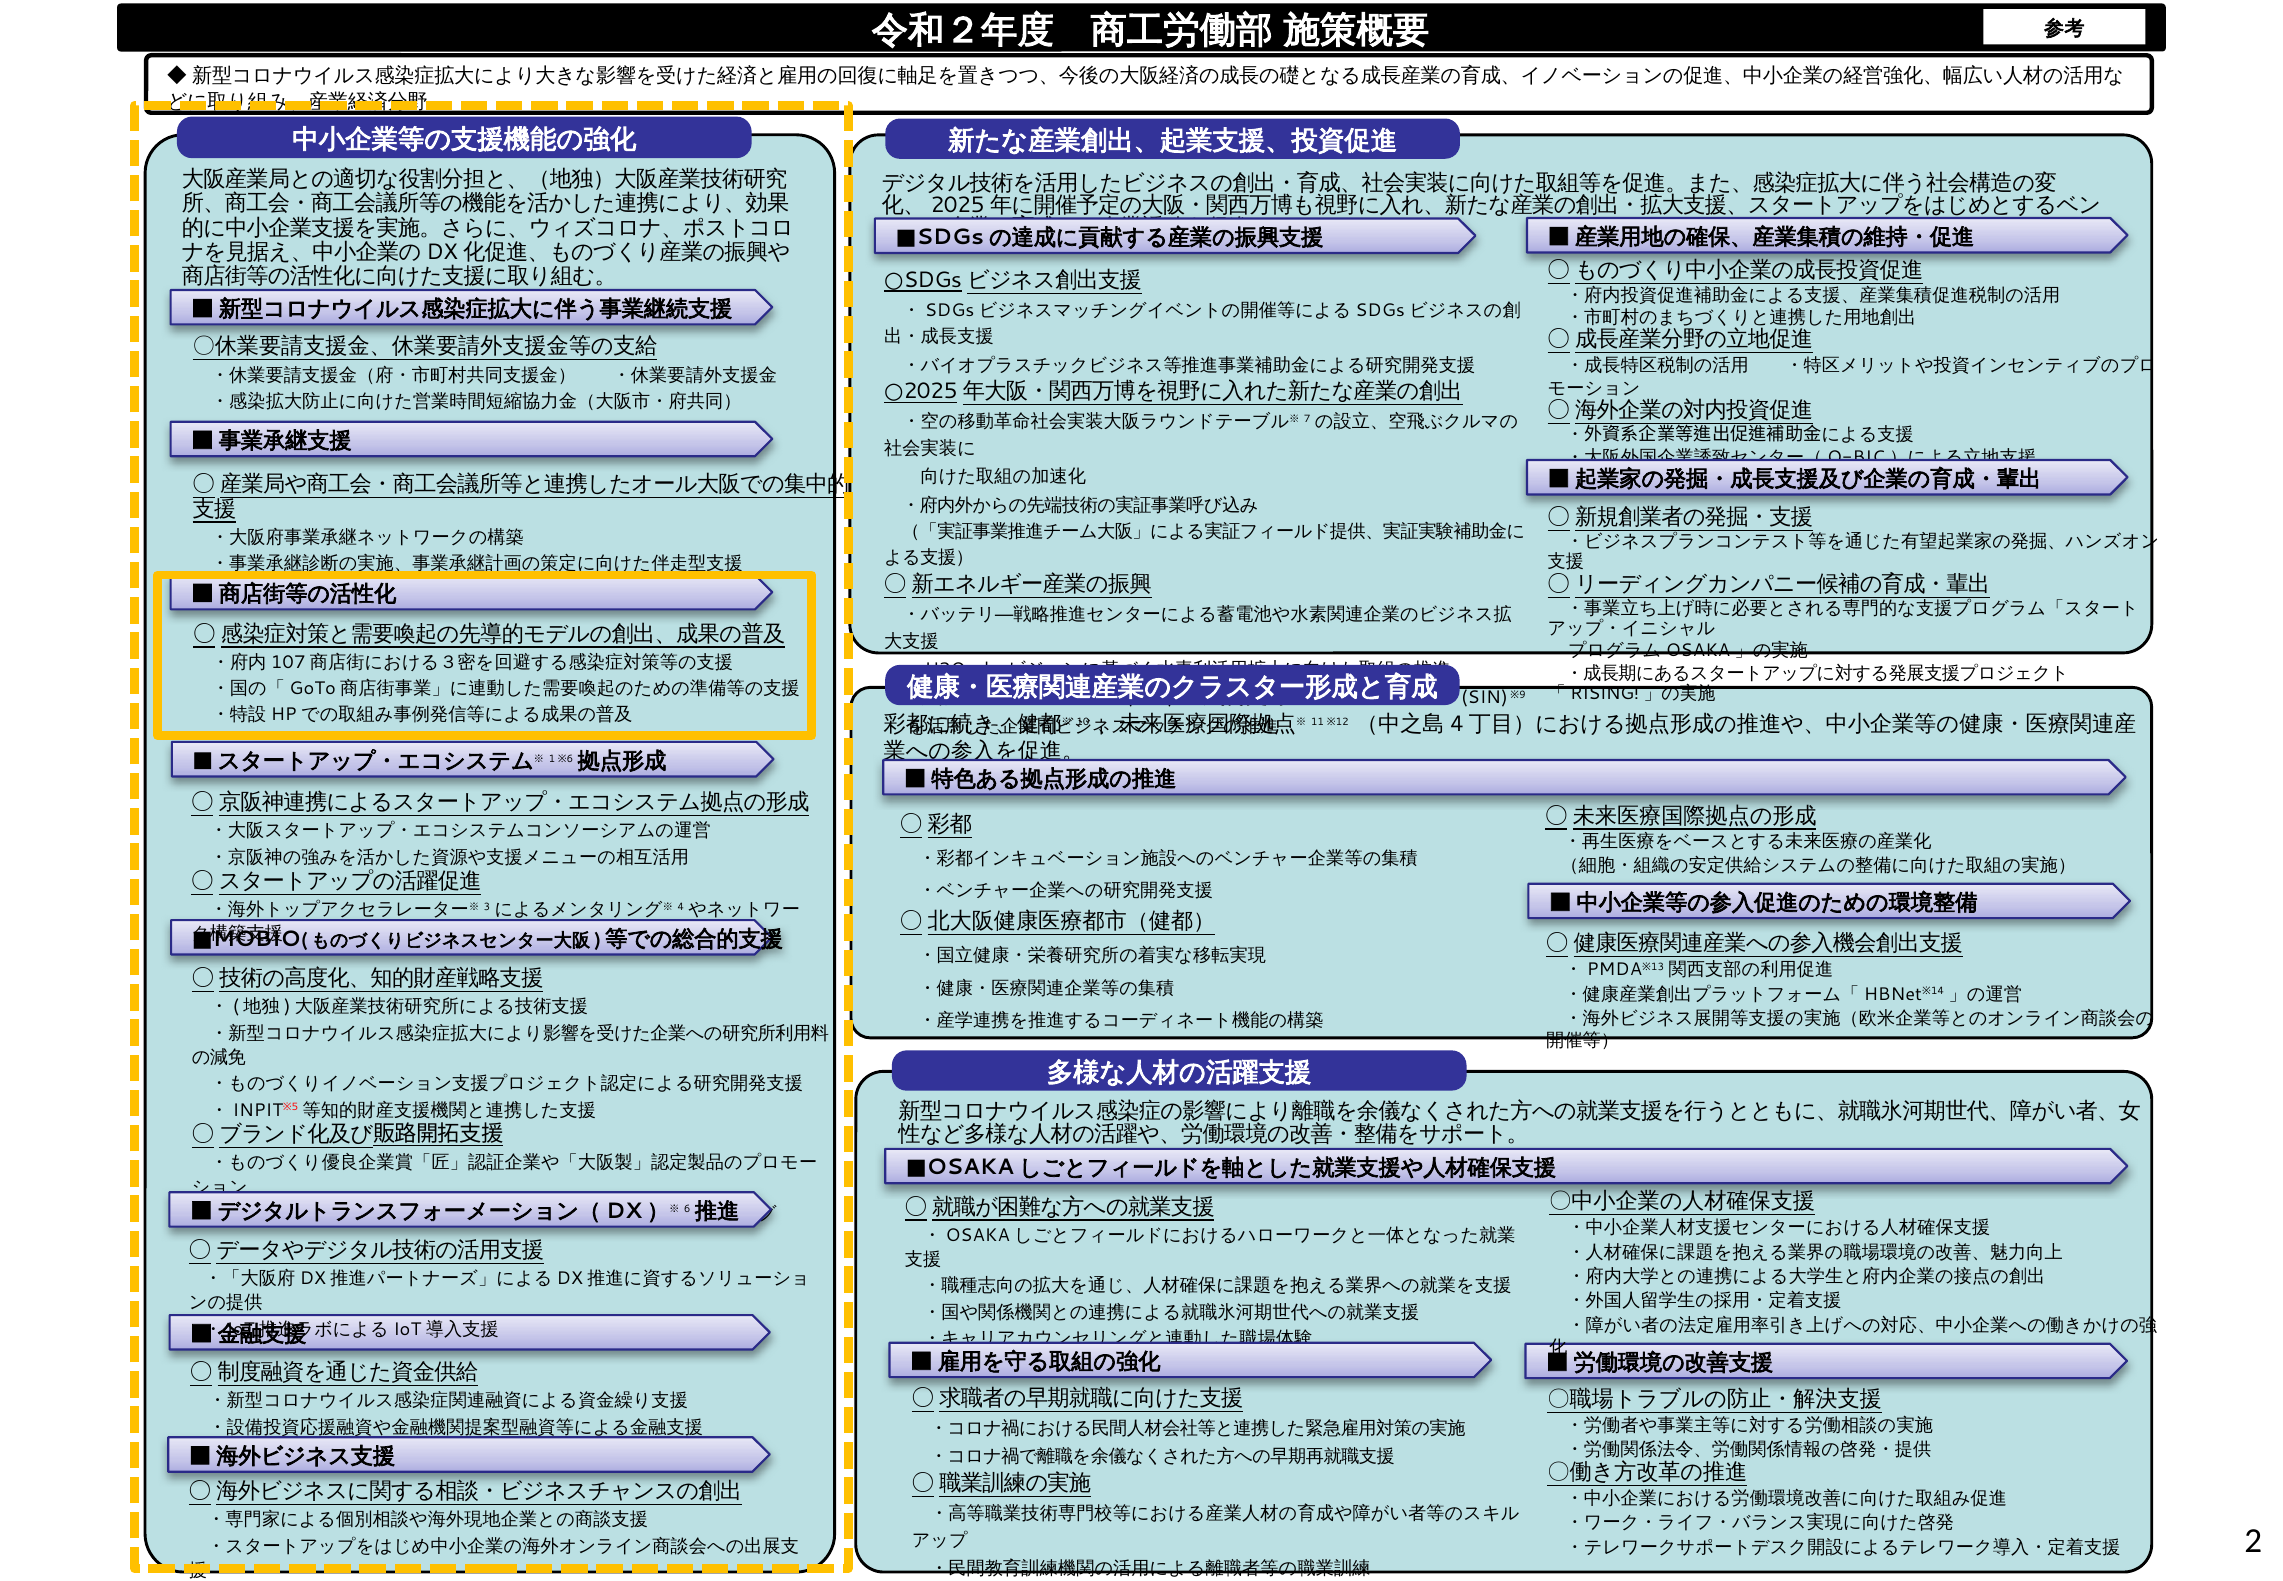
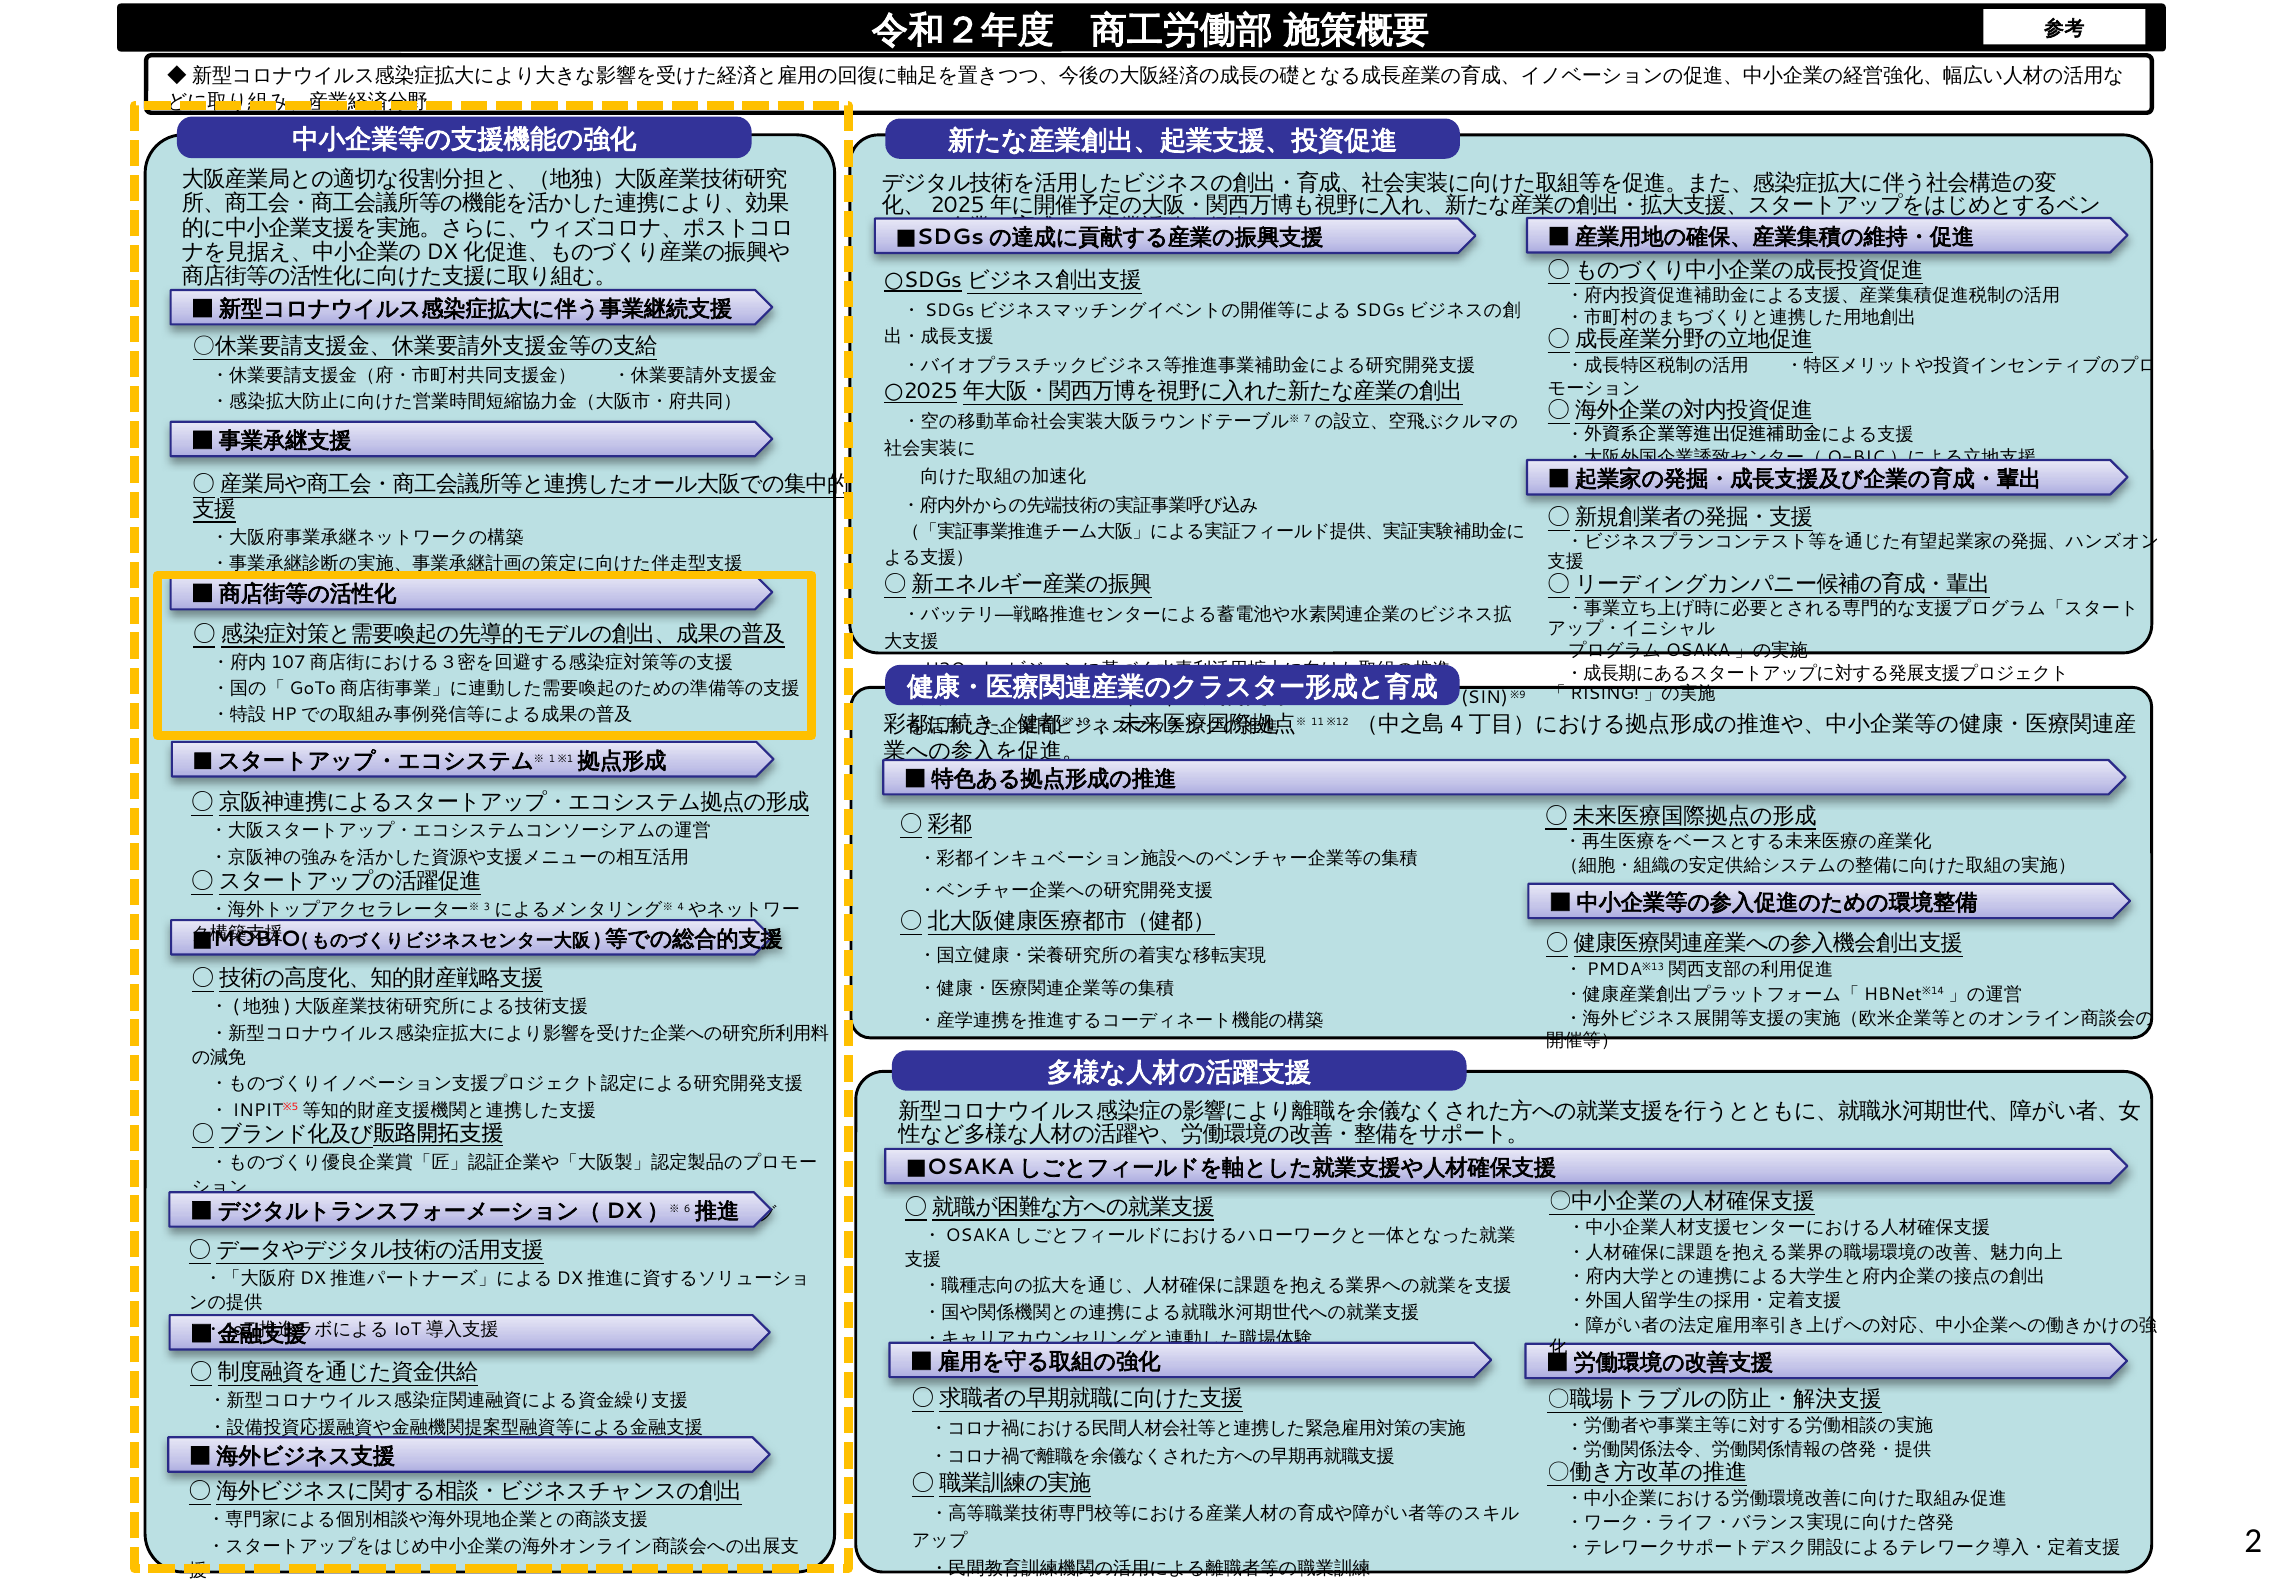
6 at (570, 759): 6 -> 1
